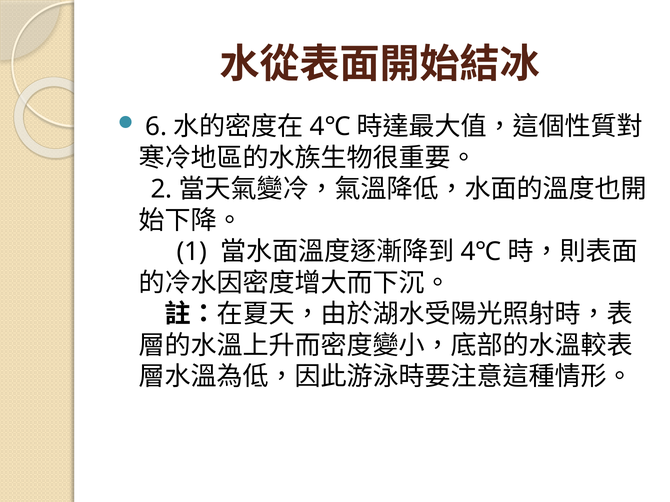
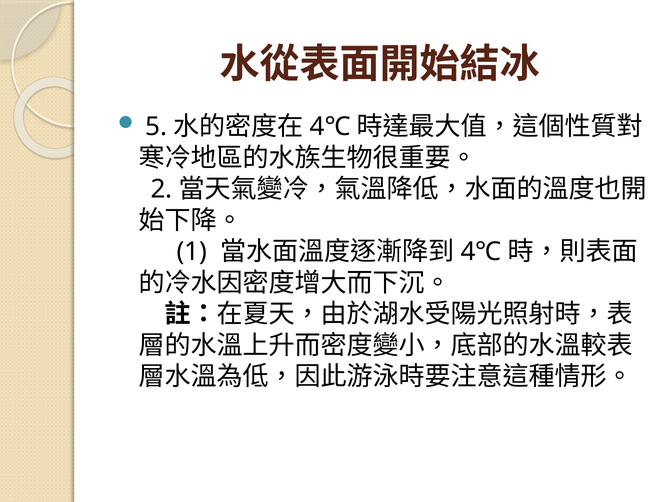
6: 6 -> 5
